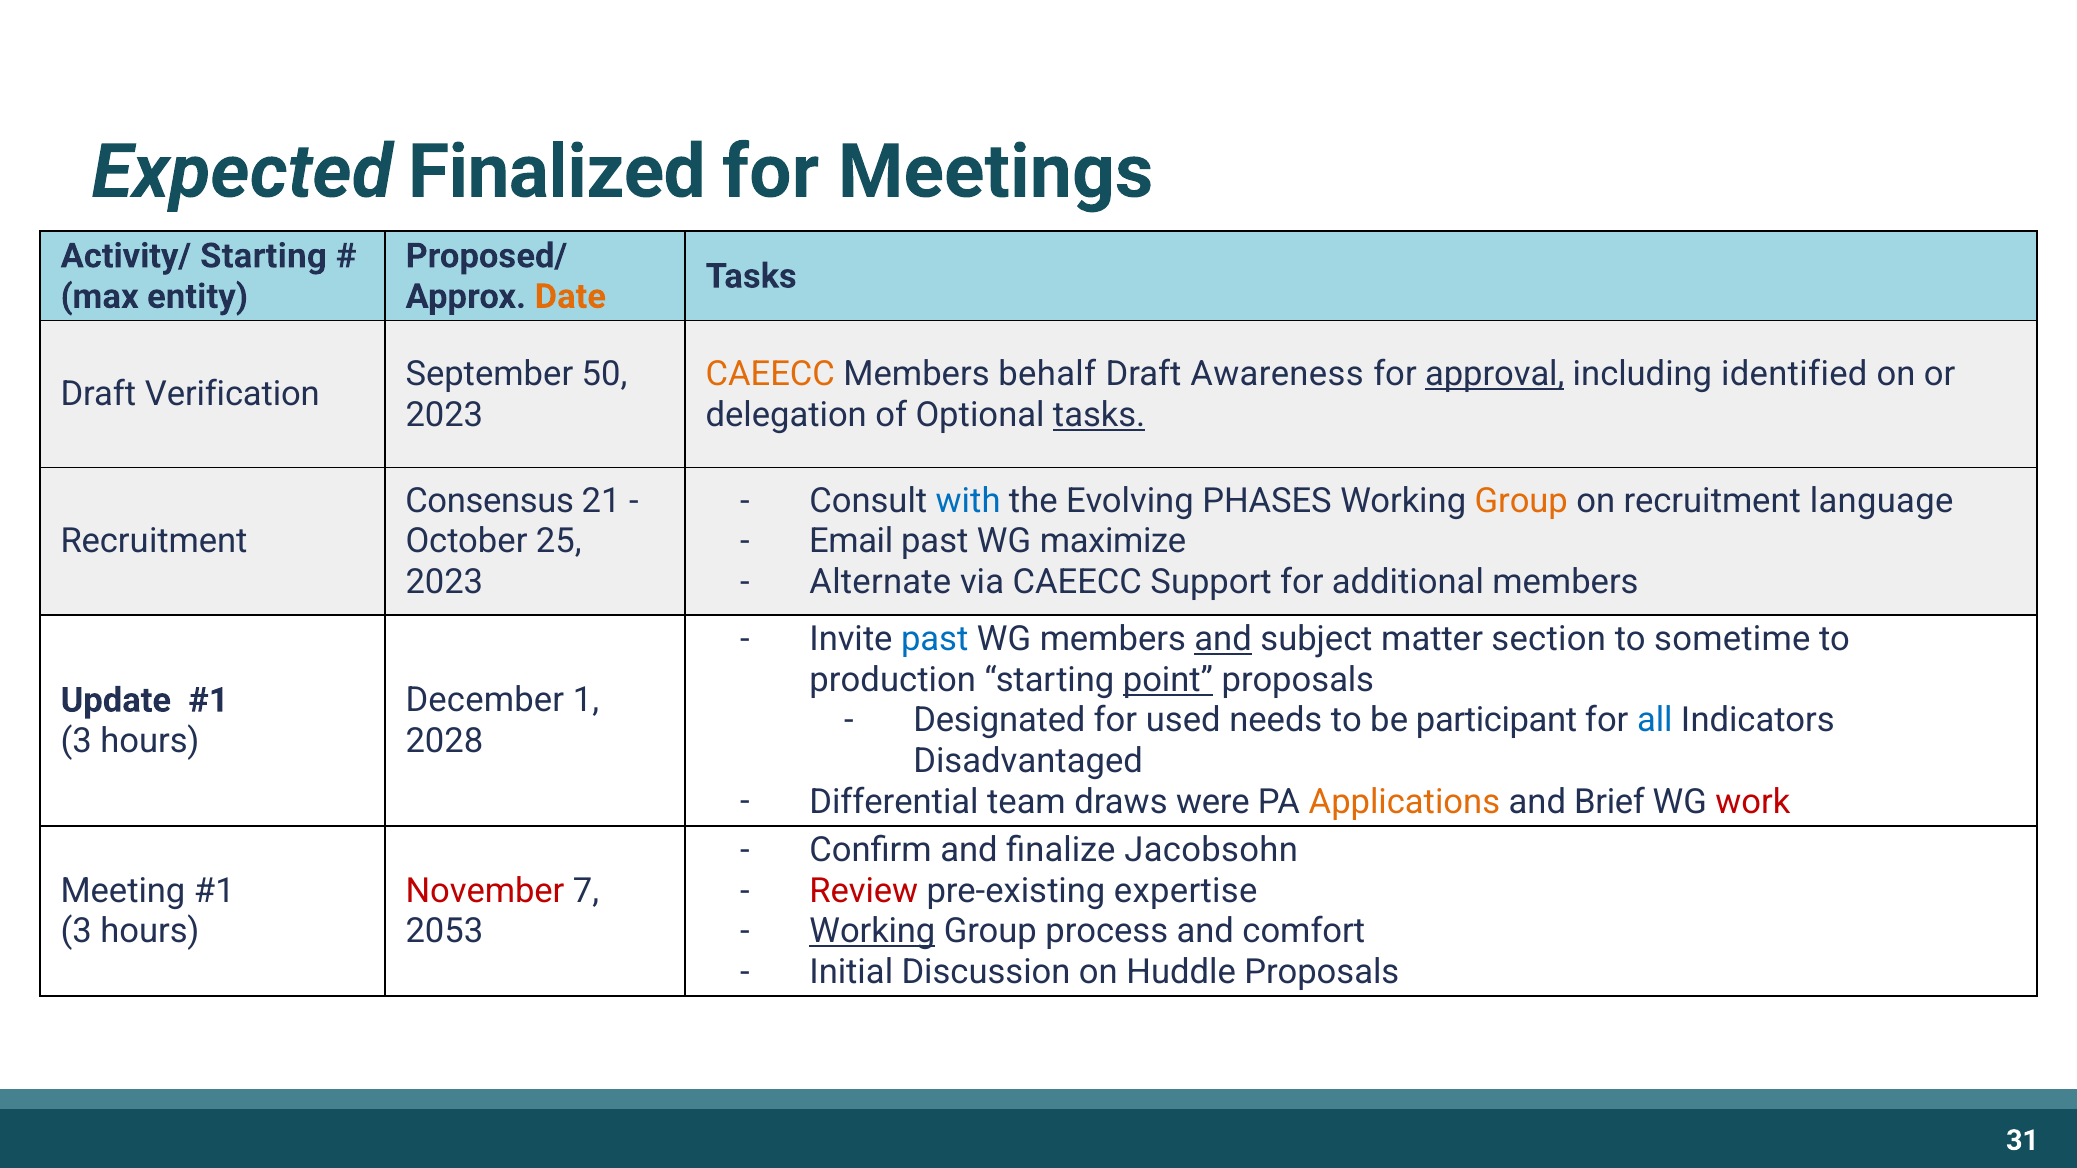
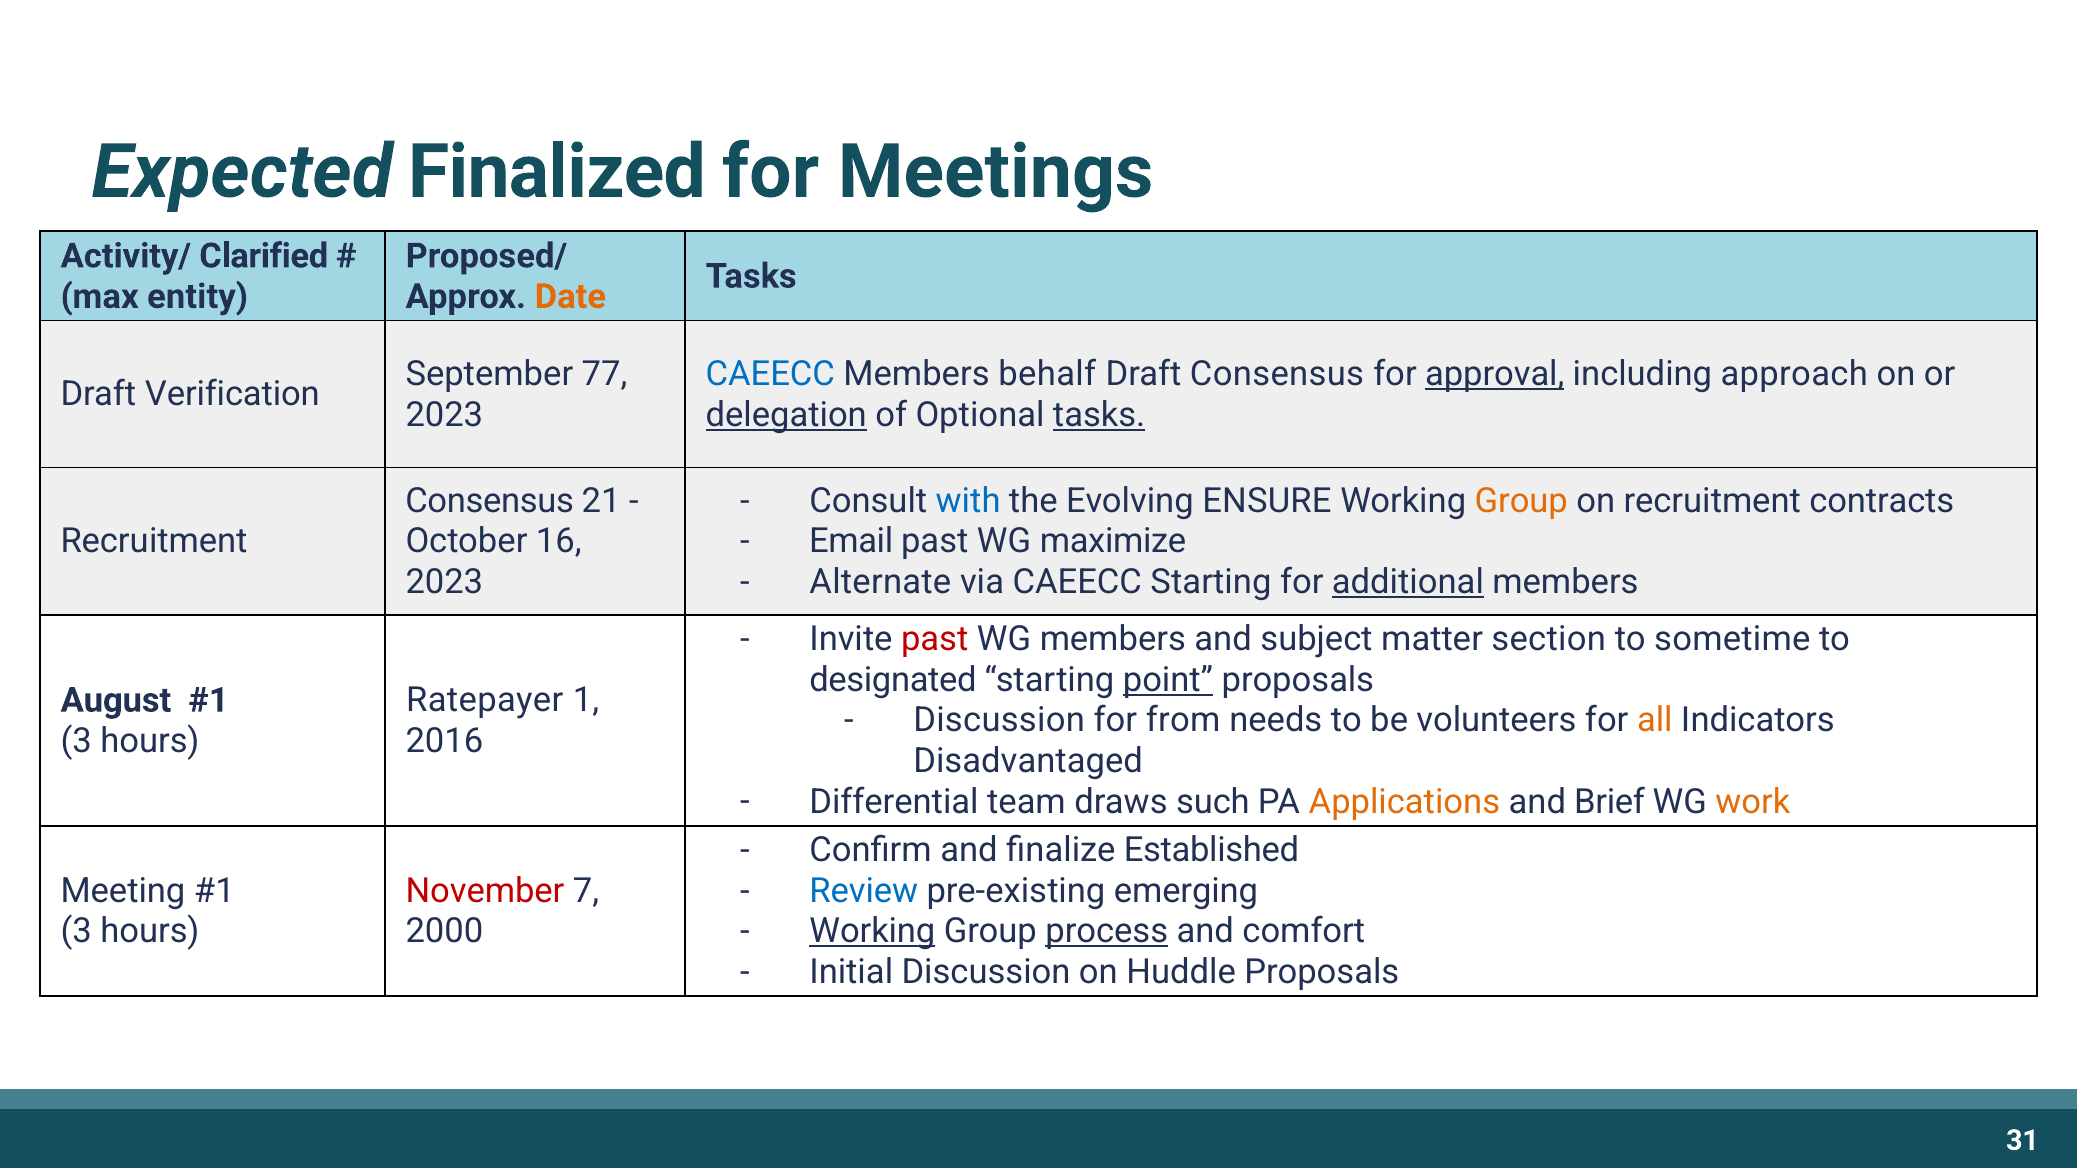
Activity/ Starting: Starting -> Clarified
50: 50 -> 77
CAEECC at (770, 374) colour: orange -> blue
Draft Awareness: Awareness -> Consensus
identified: identified -> approach
delegation underline: none -> present
PHASES: PHASES -> ENSURE
language: language -> contracts
25: 25 -> 16
CAEECC Support: Support -> Starting
additional underline: none -> present
past at (935, 640) colour: blue -> red
and at (1223, 640) underline: present -> none
production: production -> designated
December: December -> Ratepayer
Update: Update -> August
Designated at (999, 721): Designated -> Discussion
used: used -> from
participant: participant -> volunteers
all colour: blue -> orange
2028: 2028 -> 2016
were: were -> such
work colour: red -> orange
Jacobsohn: Jacobsohn -> Established
Review colour: red -> blue
expertise: expertise -> emerging
process underline: none -> present
2053: 2053 -> 2000
